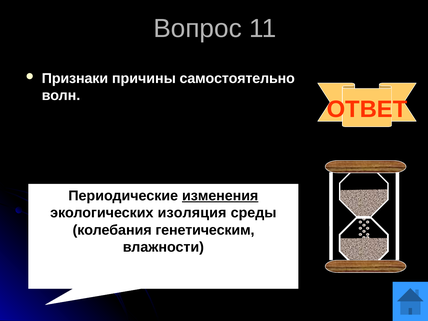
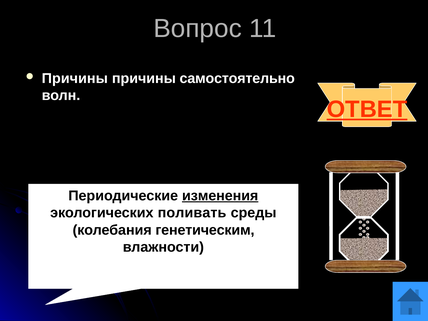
Признаки at (75, 78): Признаки -> Причины
ОТВЕТ underline: none -> present
изоляция: изоляция -> поливать
